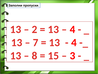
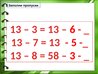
2 at (34, 29): 2 -> 3
4 at (72, 29): 4 -> 6
4 at (74, 42): 4 -> 5
15: 15 -> 58
